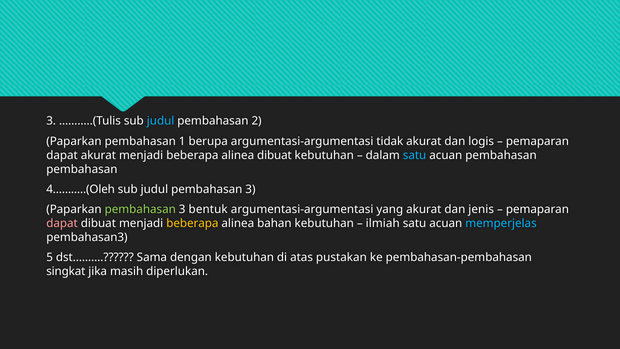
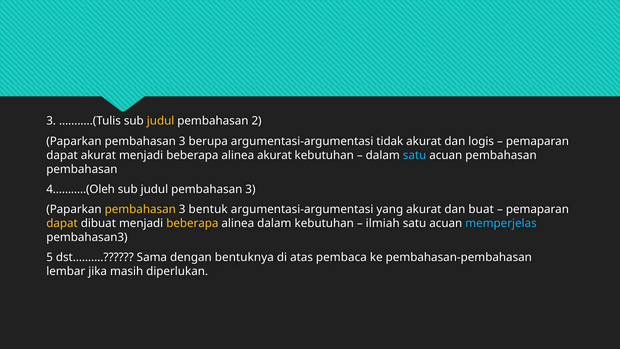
judul at (161, 121) colour: light blue -> yellow
1 at (182, 141): 1 -> 3
alinea dibuat: dibuat -> akurat
pembahasan at (140, 209) colour: light green -> yellow
jenis: jenis -> buat
dapat at (62, 223) colour: pink -> yellow
alinea bahan: bahan -> dalam
dengan kebutuhan: kebutuhan -> bentuknya
pustakan: pustakan -> pembaca
singkat: singkat -> lembar
